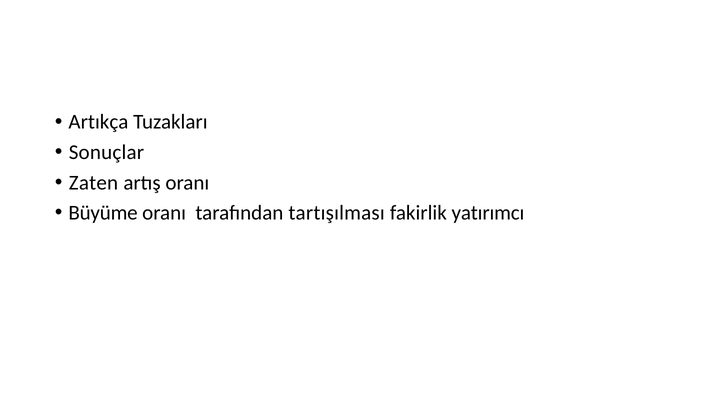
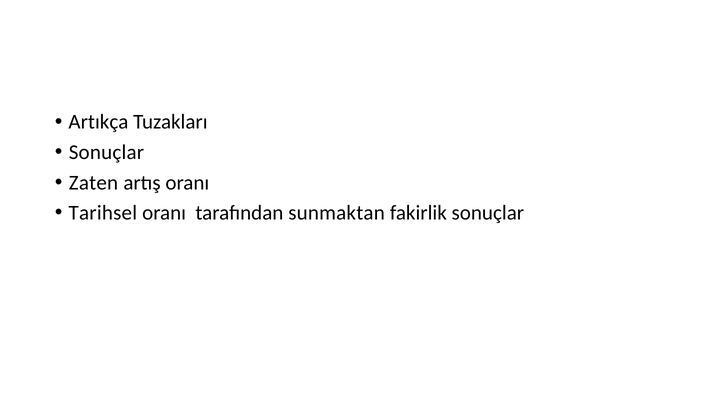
Büyüme: Büyüme -> Tarihsel
tartışılması: tartışılması -> sunmaktan
fakirlik yatırımcı: yatırımcı -> sonuçlar
